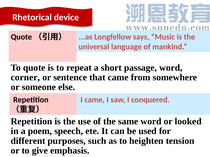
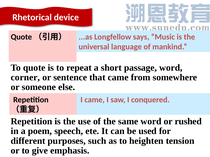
looked: looked -> rushed
